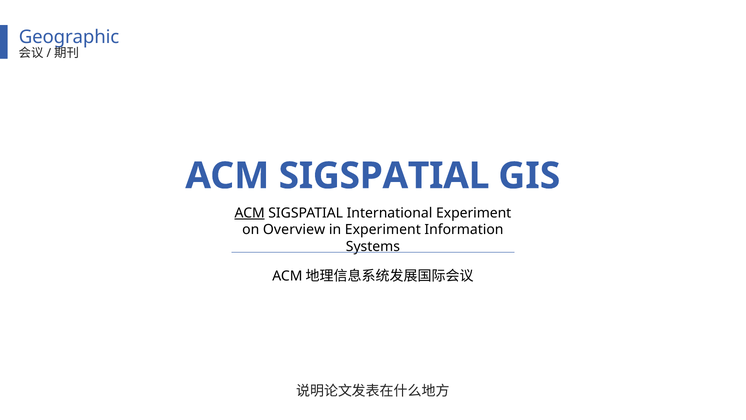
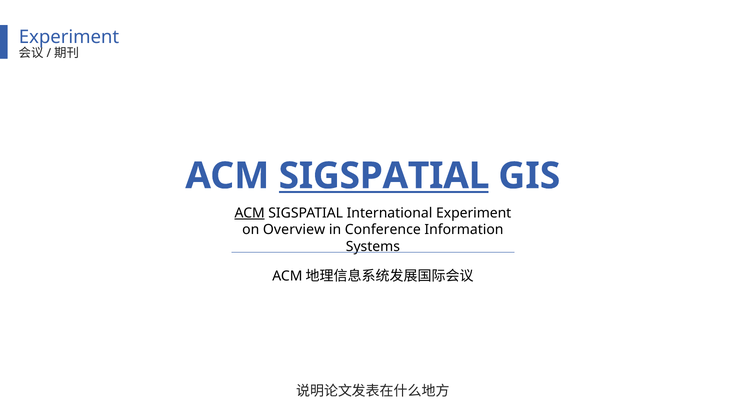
Geographic at (69, 37): Geographic -> Experiment
SIGSPATIAL at (384, 176) underline: none -> present
in Experiment: Experiment -> Conference
